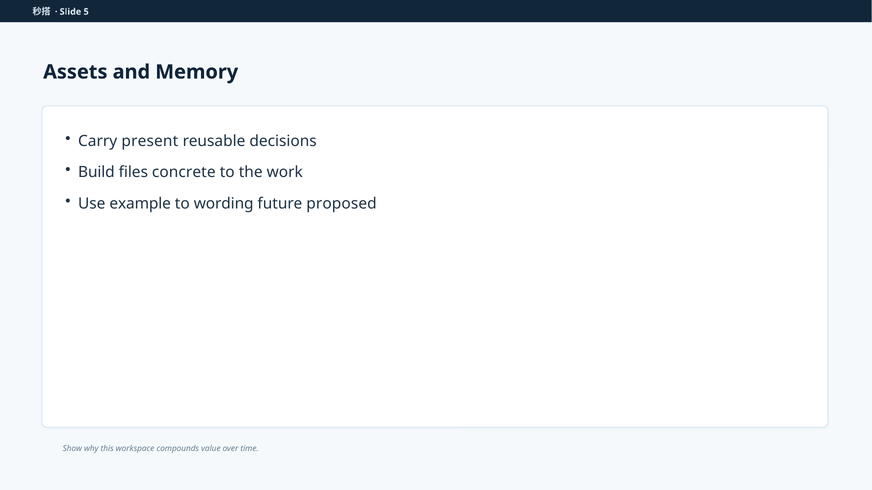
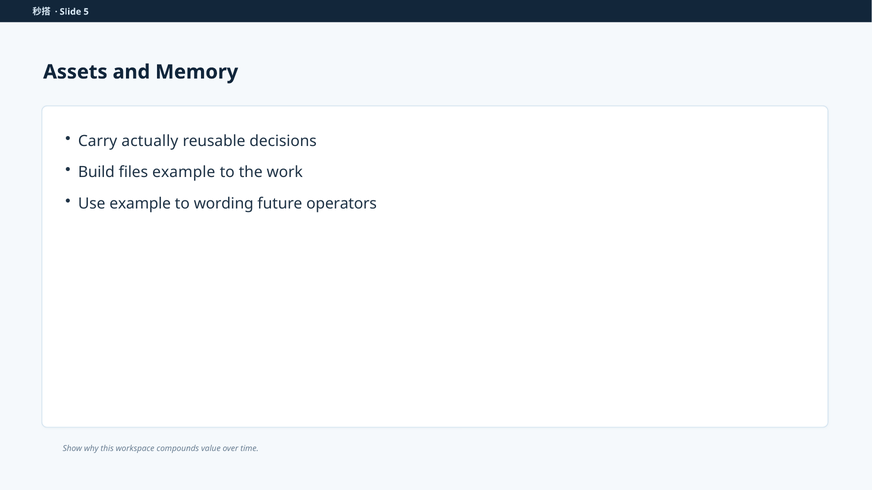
present: present -> actually
files concrete: concrete -> example
proposed: proposed -> operators
